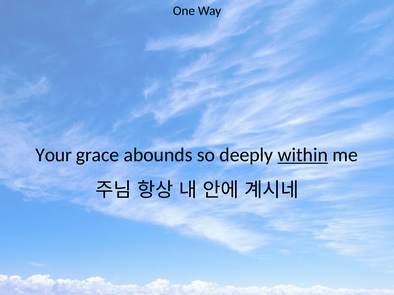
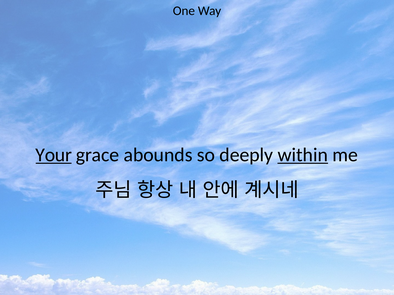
Your underline: none -> present
